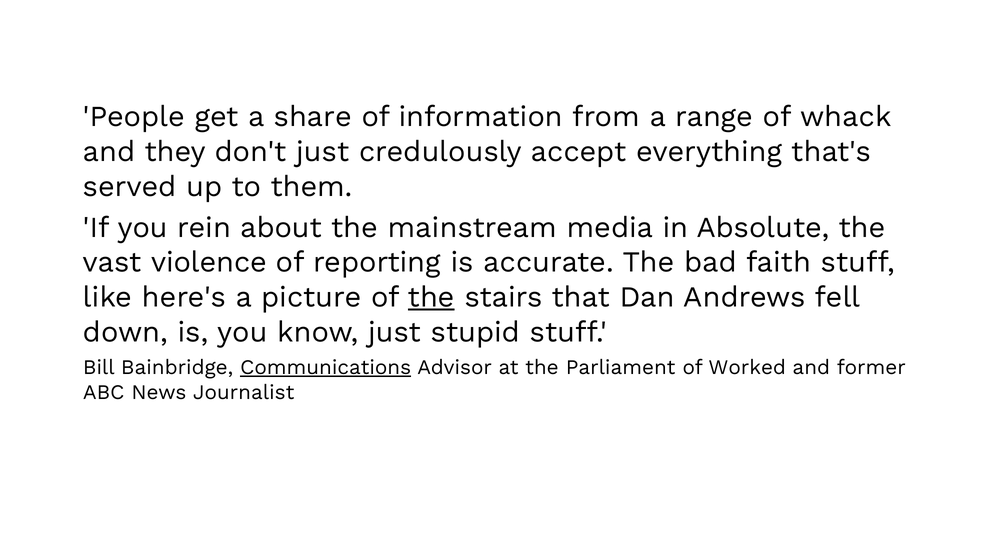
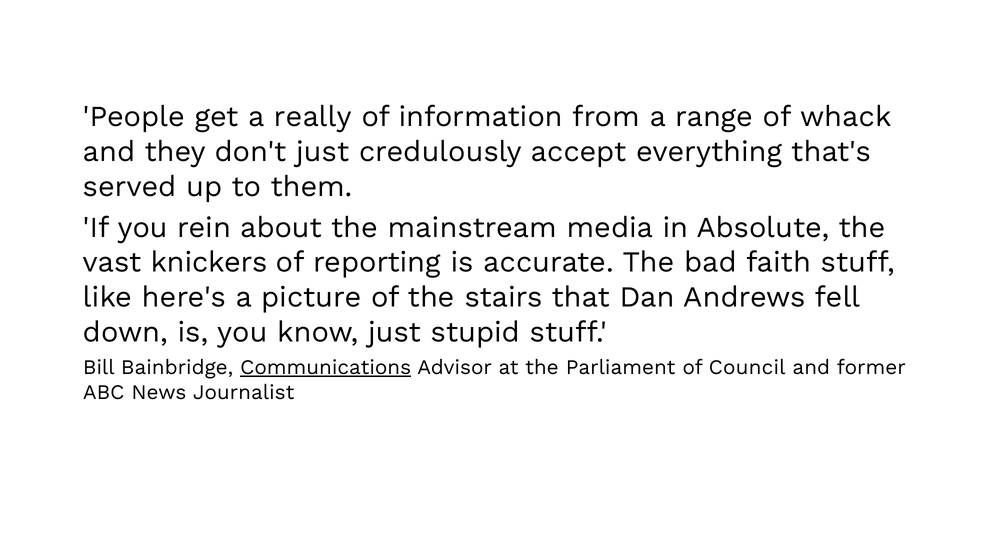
share: share -> really
violence: violence -> knickers
the at (431, 297) underline: present -> none
Worked: Worked -> Council
